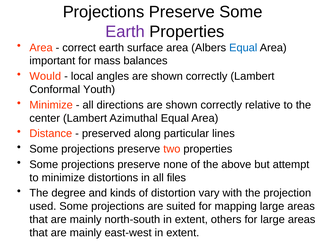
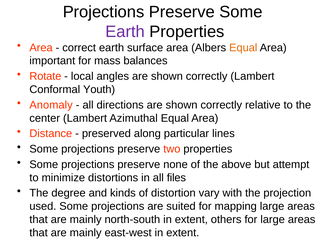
Equal at (243, 48) colour: blue -> orange
Would: Would -> Rotate
Minimize at (51, 105): Minimize -> Anomaly
